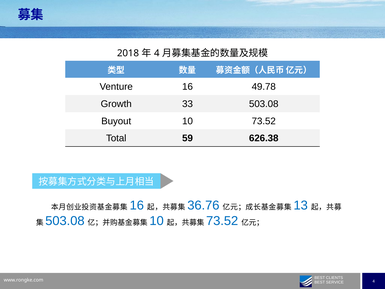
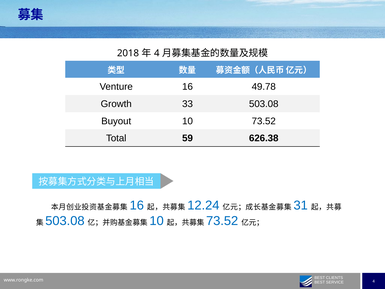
36.76: 36.76 -> 12.24
13: 13 -> 31
